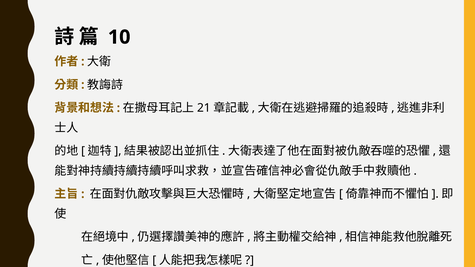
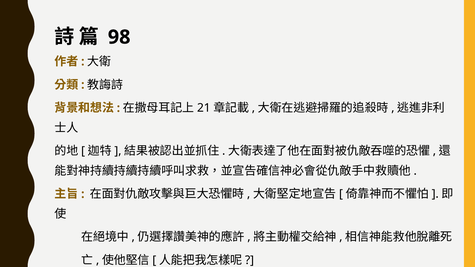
10: 10 -> 98
